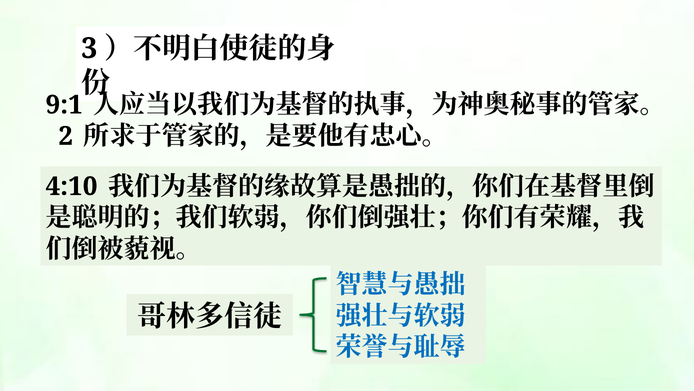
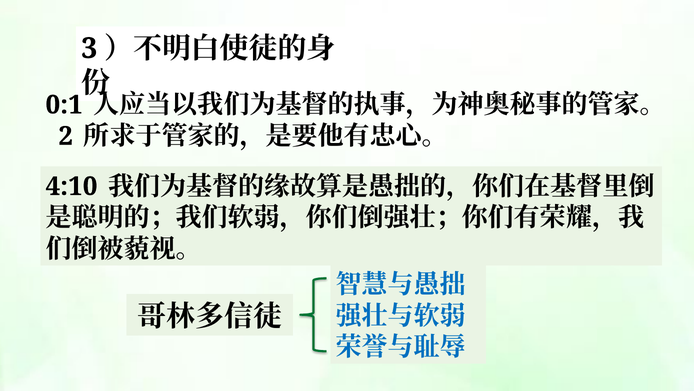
9:1: 9:1 -> 0:1
